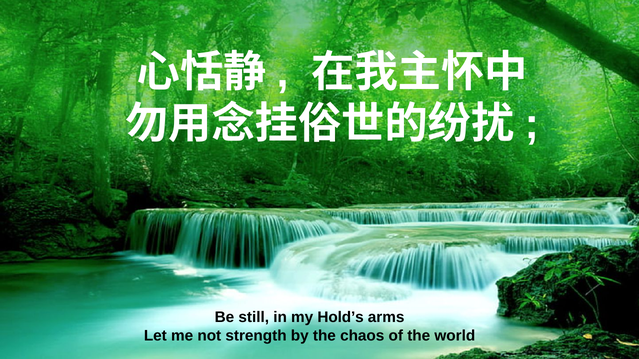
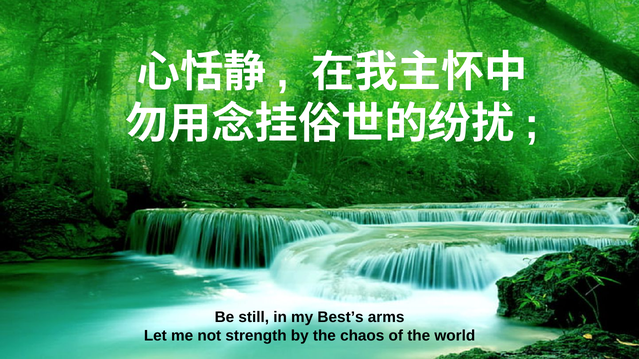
Hold’s: Hold’s -> Best’s
